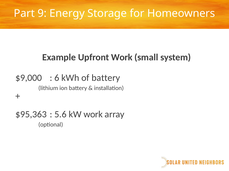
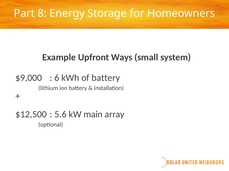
9: 9 -> 8
Work at (122, 57): Work -> Ways
$95,363: $95,363 -> $12,500
kW work: work -> main
